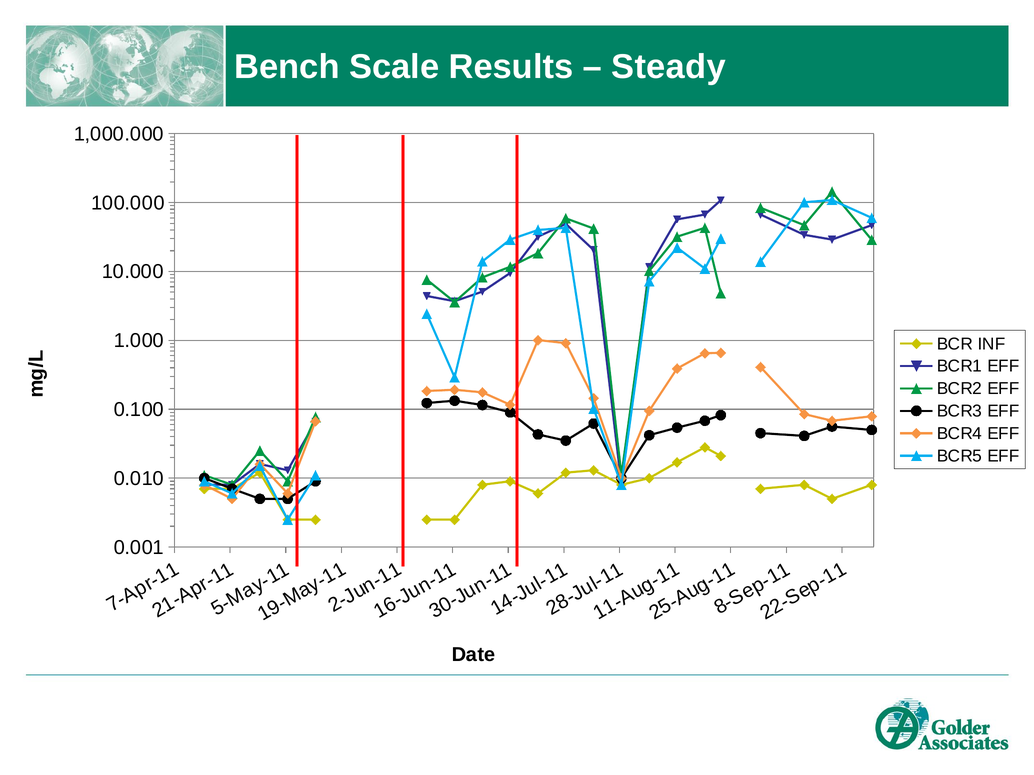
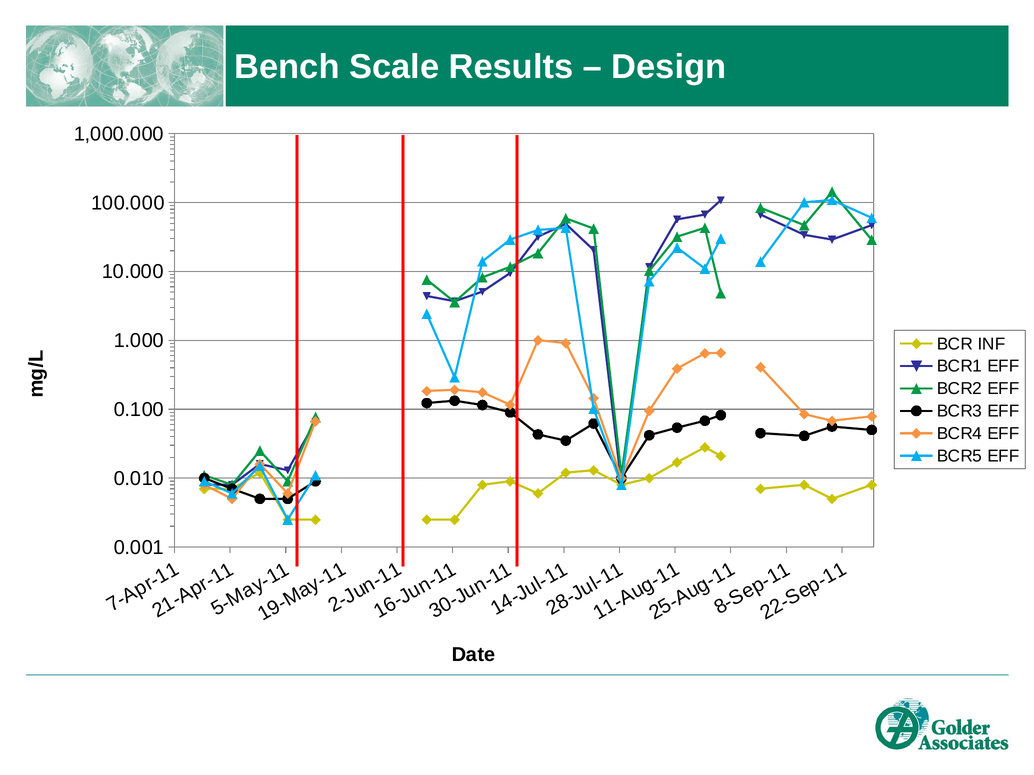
Steady: Steady -> Design
